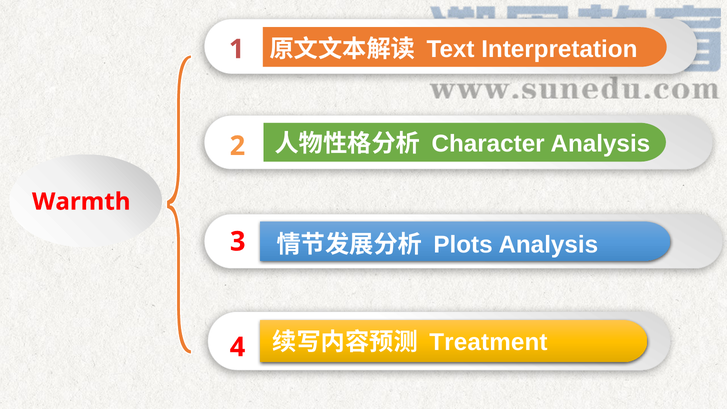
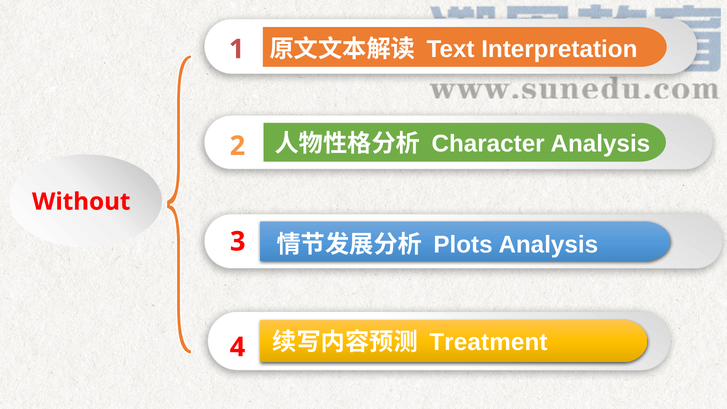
Warmth: Warmth -> Without
